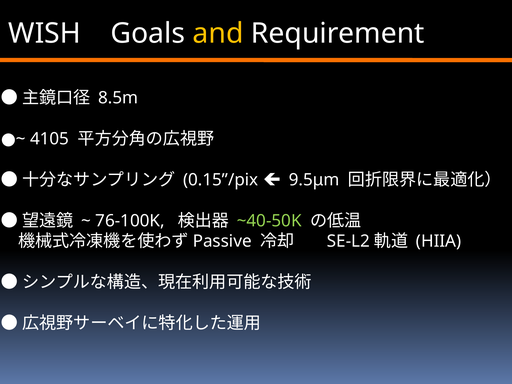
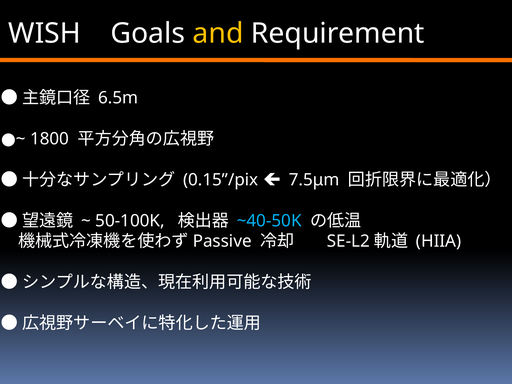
8.5m: 8.5m -> 6.5m
4105: 4105 -> 1800
9.5μm: 9.5μm -> 7.5μm
76-100K: 76-100K -> 50-100K
~40-50K colour: light green -> light blue
